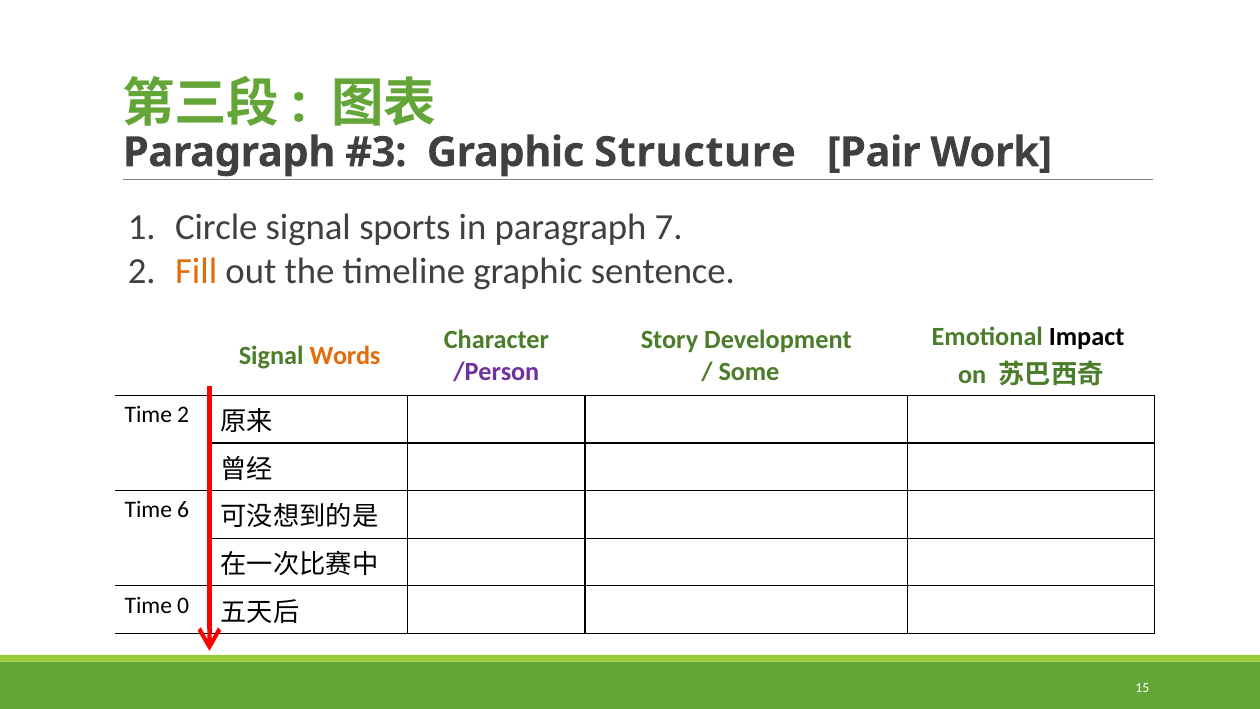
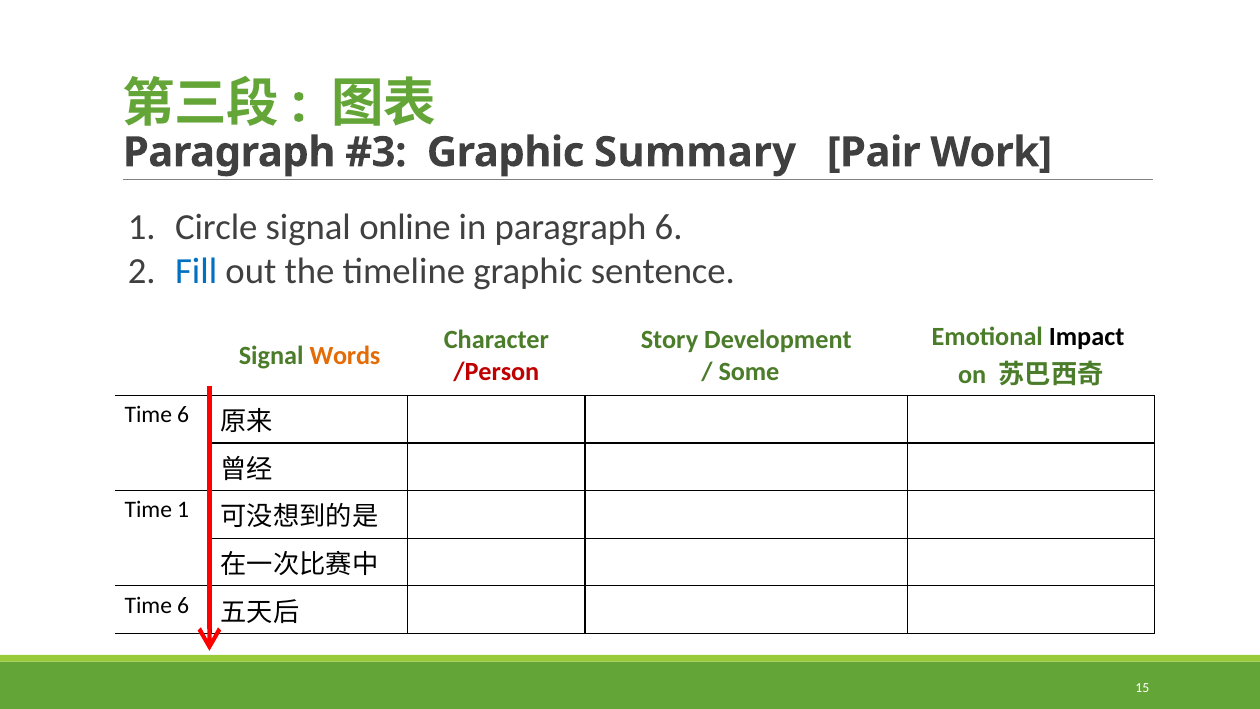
Structure: Structure -> Summary
sports: sports -> online
paragraph 7: 7 -> 6
Fill colour: orange -> blue
/Person colour: purple -> red
2 at (183, 415): 2 -> 6
Time 6: 6 -> 1
0 at (183, 605): 0 -> 6
